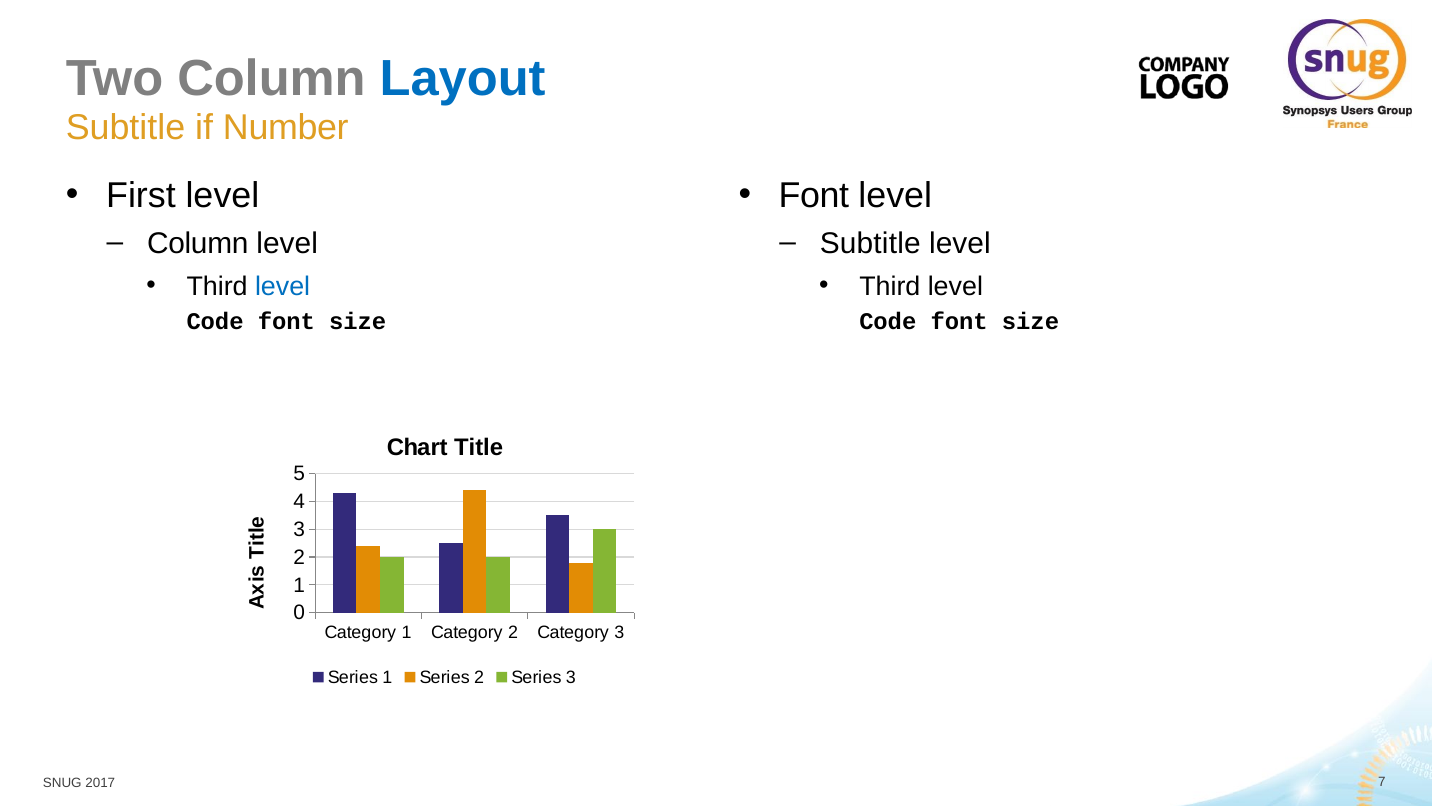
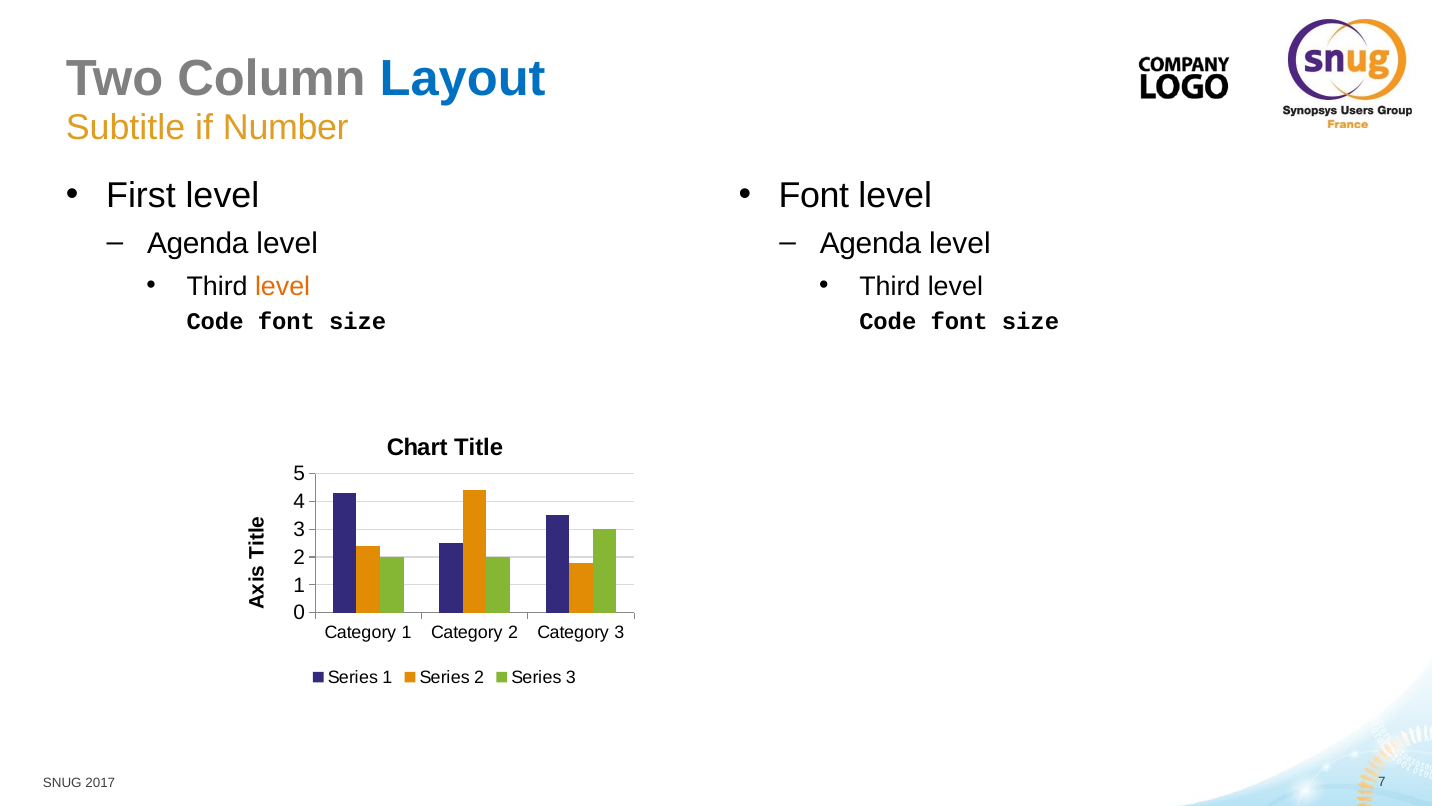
Column at (198, 243): Column -> Agenda
Subtitle at (870, 243): Subtitle -> Agenda
level at (283, 286) colour: blue -> orange
